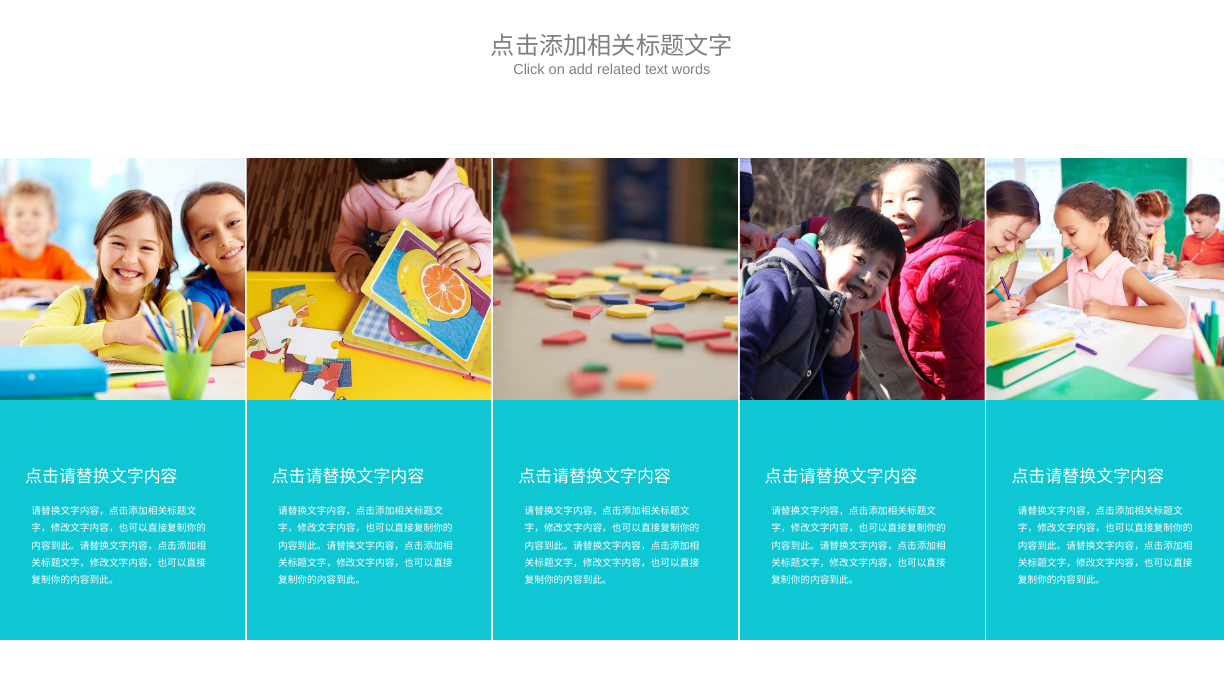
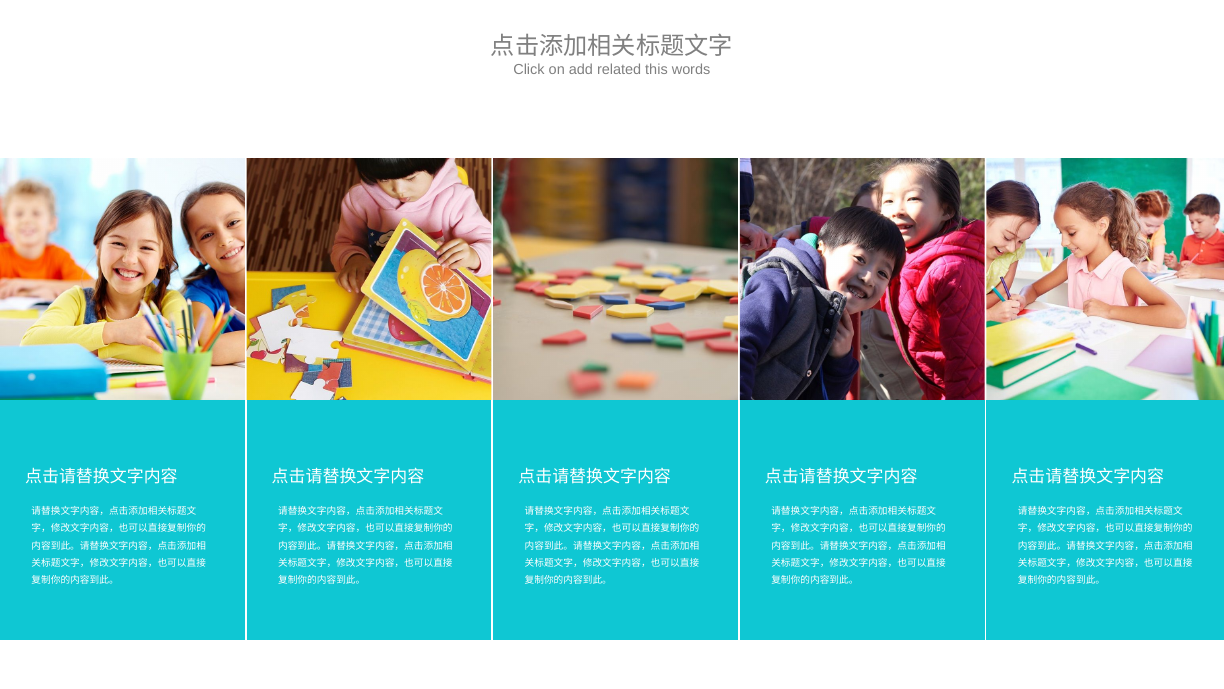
text: text -> this
